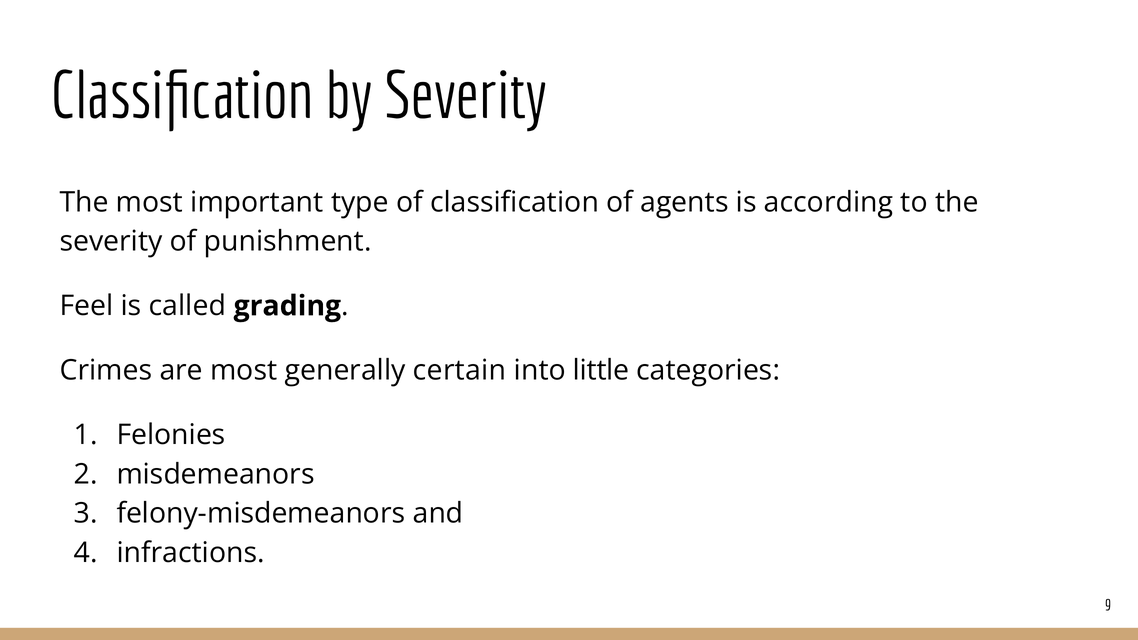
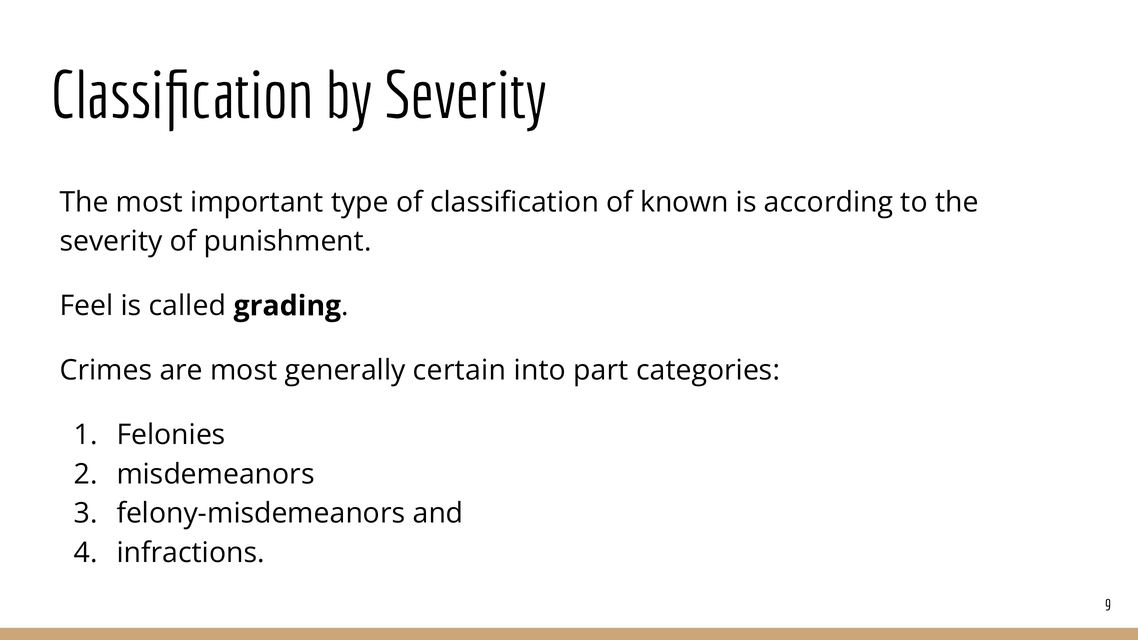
agents: agents -> known
little: little -> part
